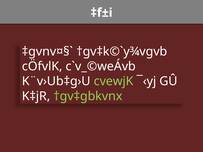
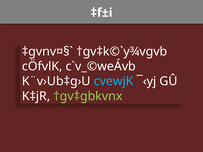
cvewjK colour: light green -> light blue
